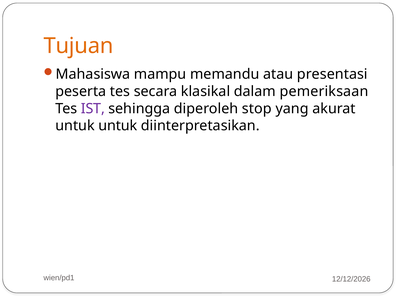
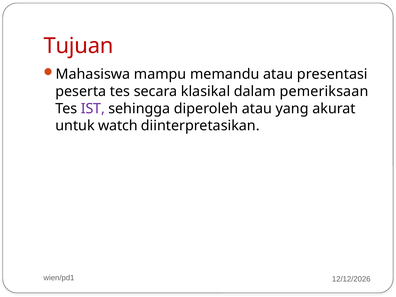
Tujuan colour: orange -> red
diperoleh stop: stop -> atau
untuk untuk: untuk -> watch
